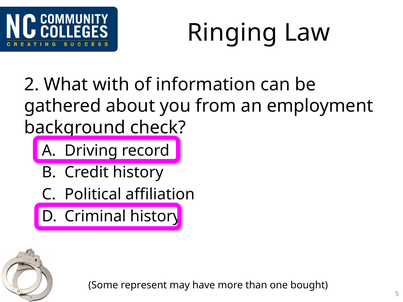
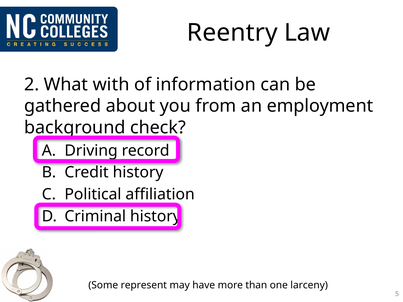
Ringing: Ringing -> Reentry
bought: bought -> larceny
